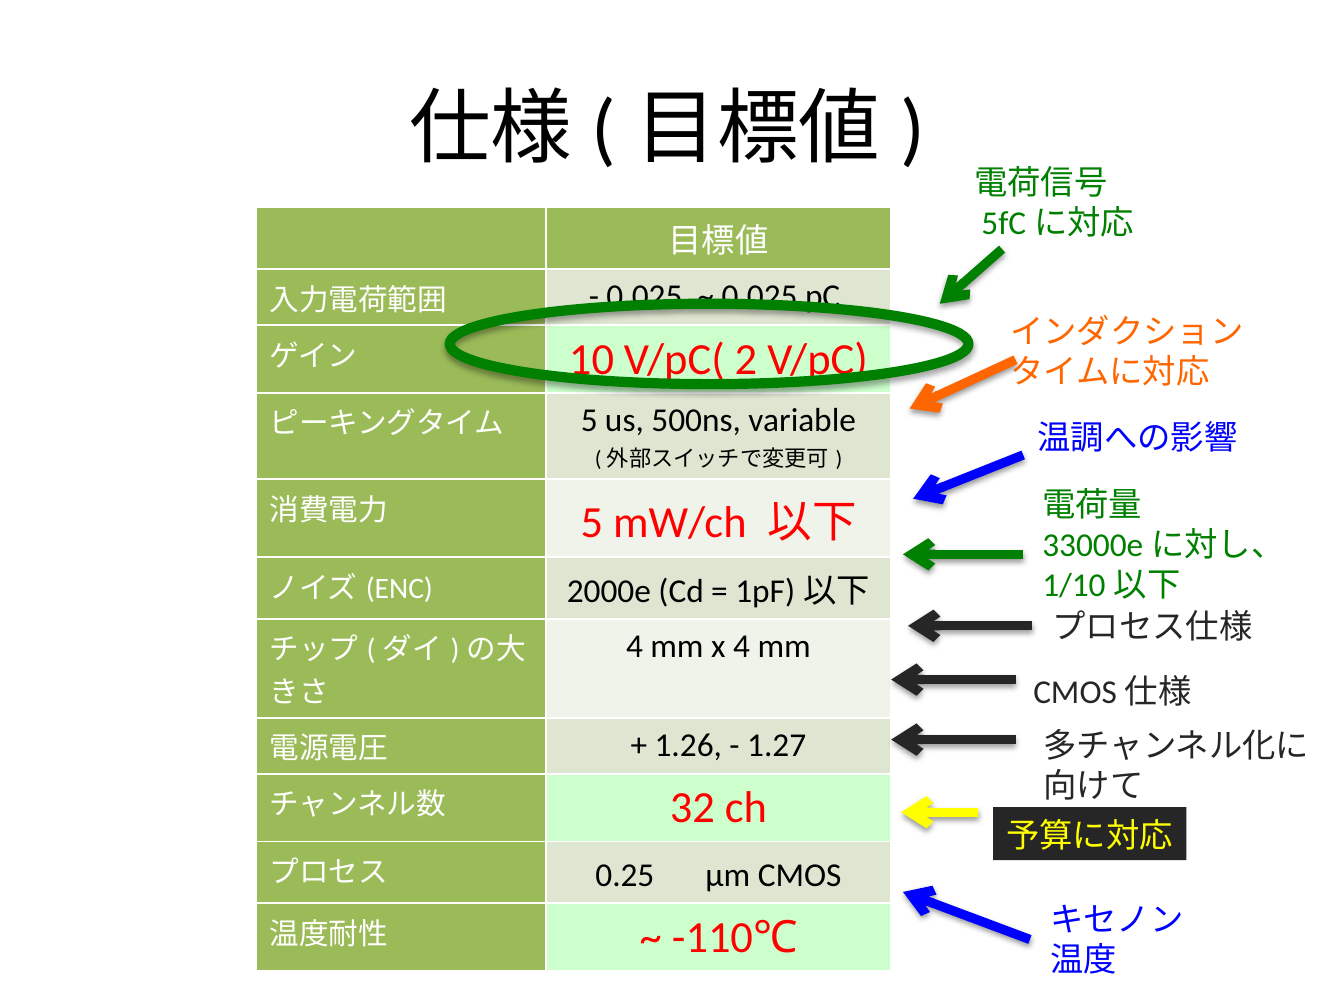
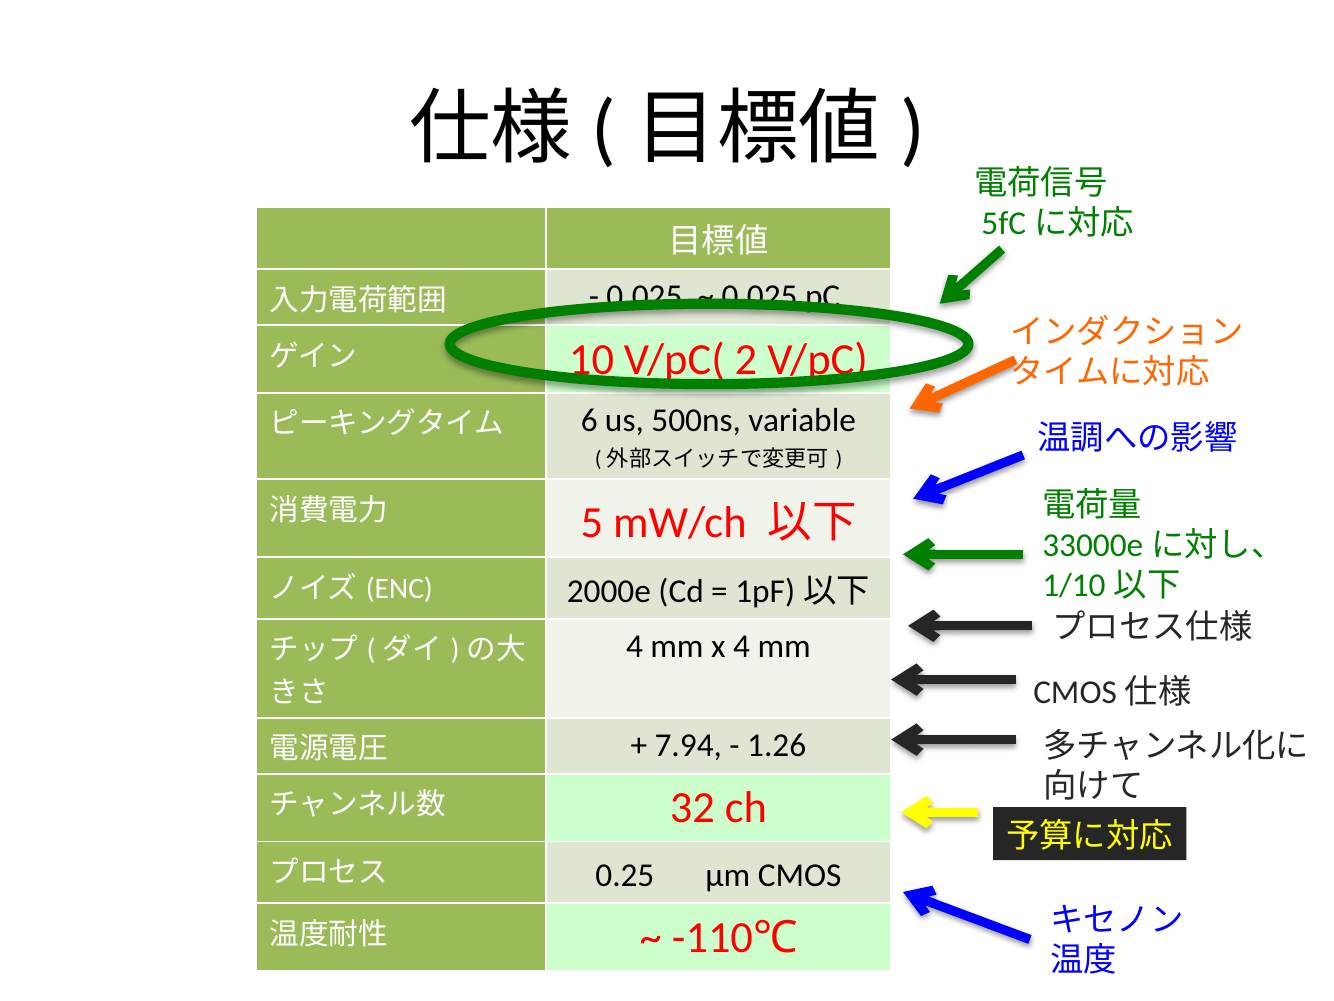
5 at (589, 420): 5 -> 6
1.26: 1.26 -> 7.94
1.27: 1.27 -> 1.26
